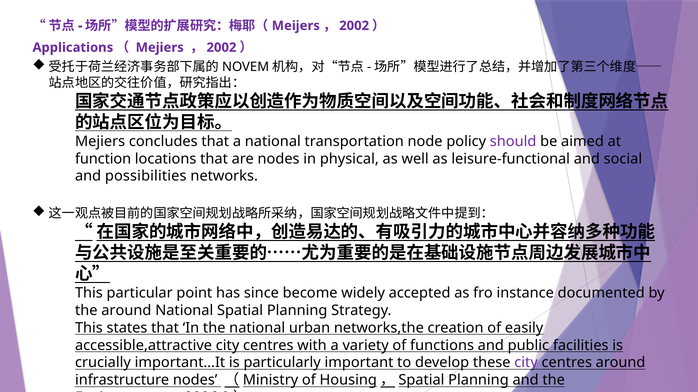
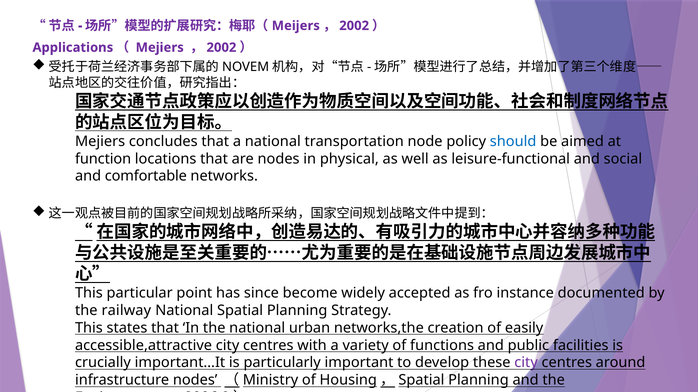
should colour: purple -> blue
possibilities: possibilities -> comfortable
the around: around -> railway
